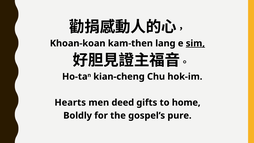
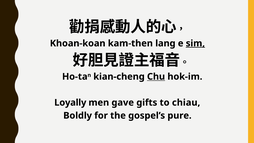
Chu underline: none -> present
Hearts: Hearts -> Loyally
deed: deed -> gave
home: home -> chiau
